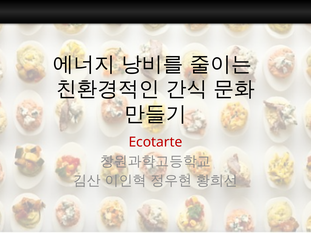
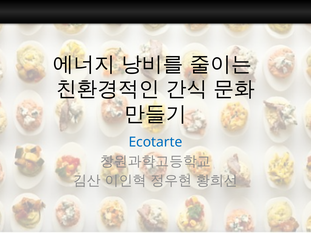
Ecotarte colour: red -> blue
